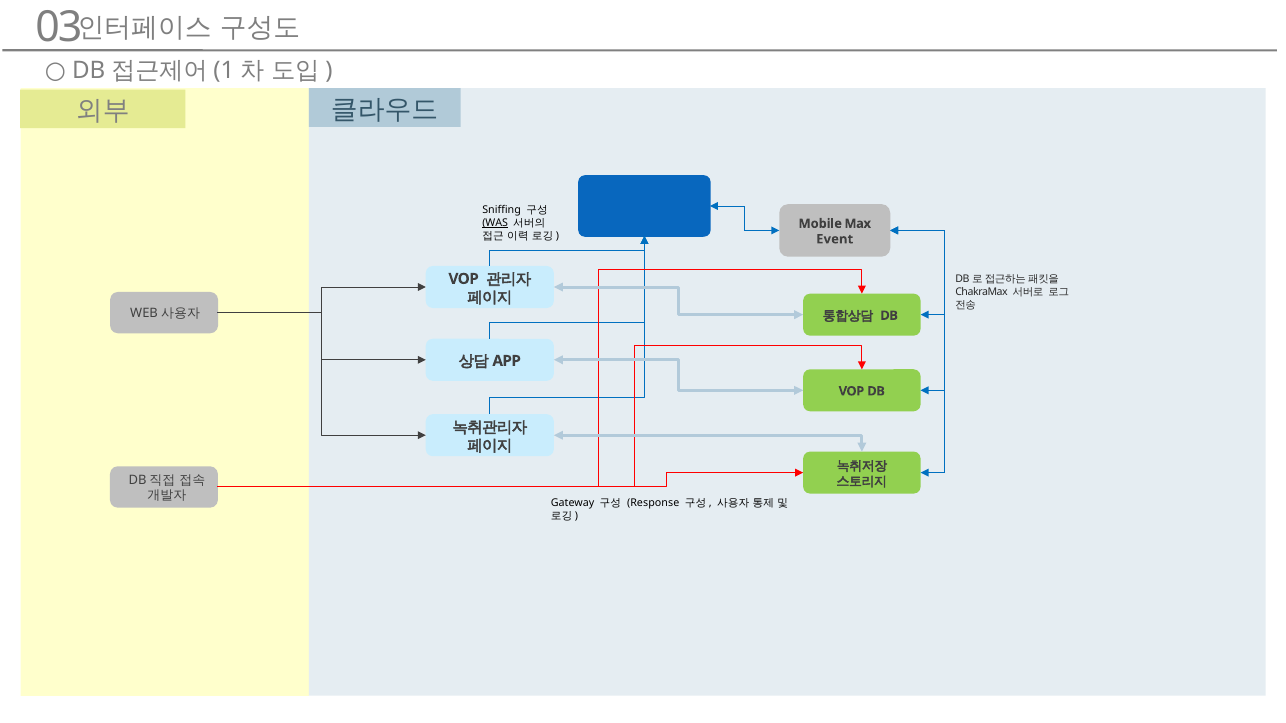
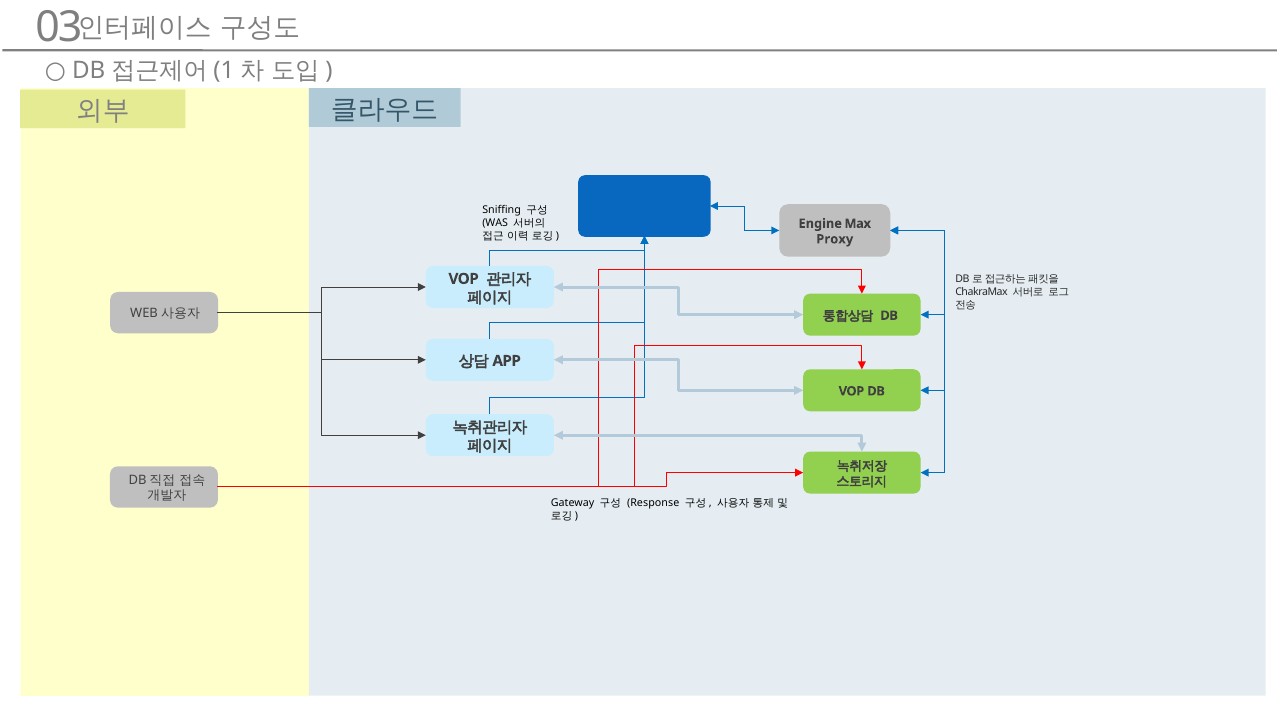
WAS underline: present -> none
Mobile: Mobile -> Engine
Event: Event -> Proxy
